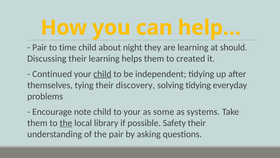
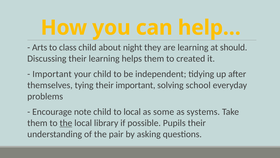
Pair at (40, 47): Pair -> Arts
time: time -> class
Continued at (52, 74): Continued -> Important
child at (102, 74) underline: present -> none
their discovery: discovery -> important
solving tidying: tidying -> school
to your: your -> local
Safety: Safety -> Pupils
